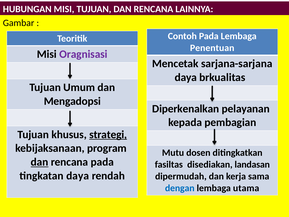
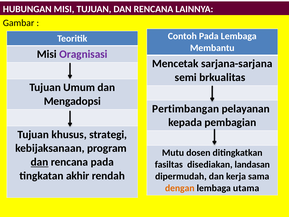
Penentuan: Penentuan -> Membantu
daya at (186, 77): daya -> semi
Diperkenalkan: Diperkenalkan -> Pertimbangan
strategi underline: present -> none
tingkatan daya: daya -> akhir
dengan colour: blue -> orange
